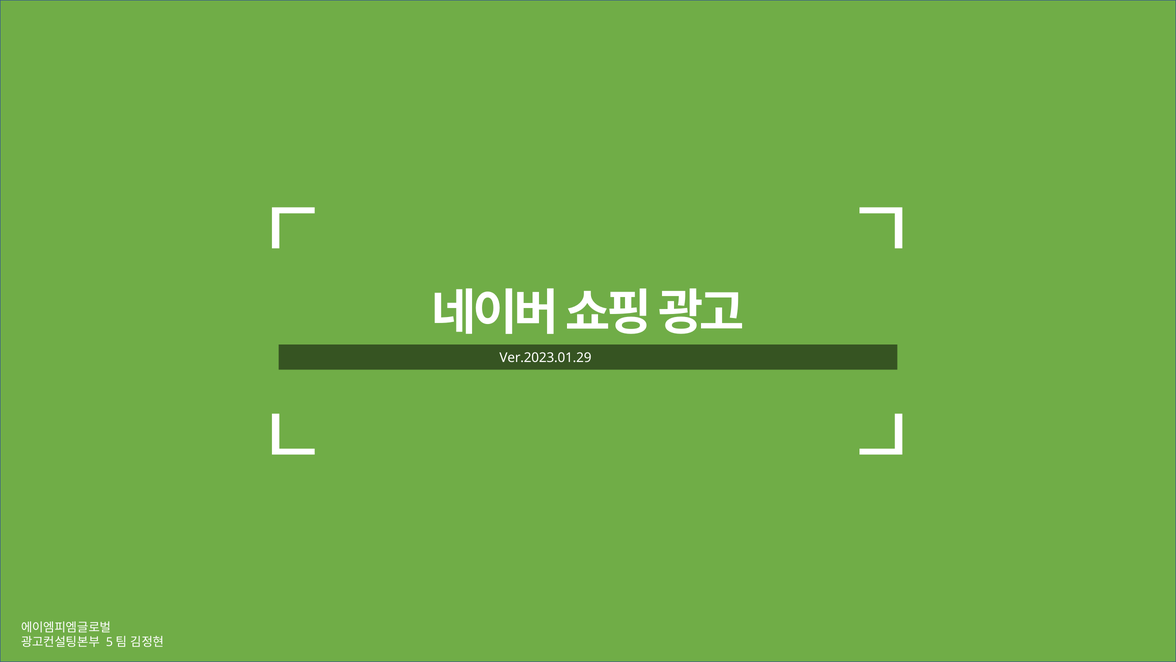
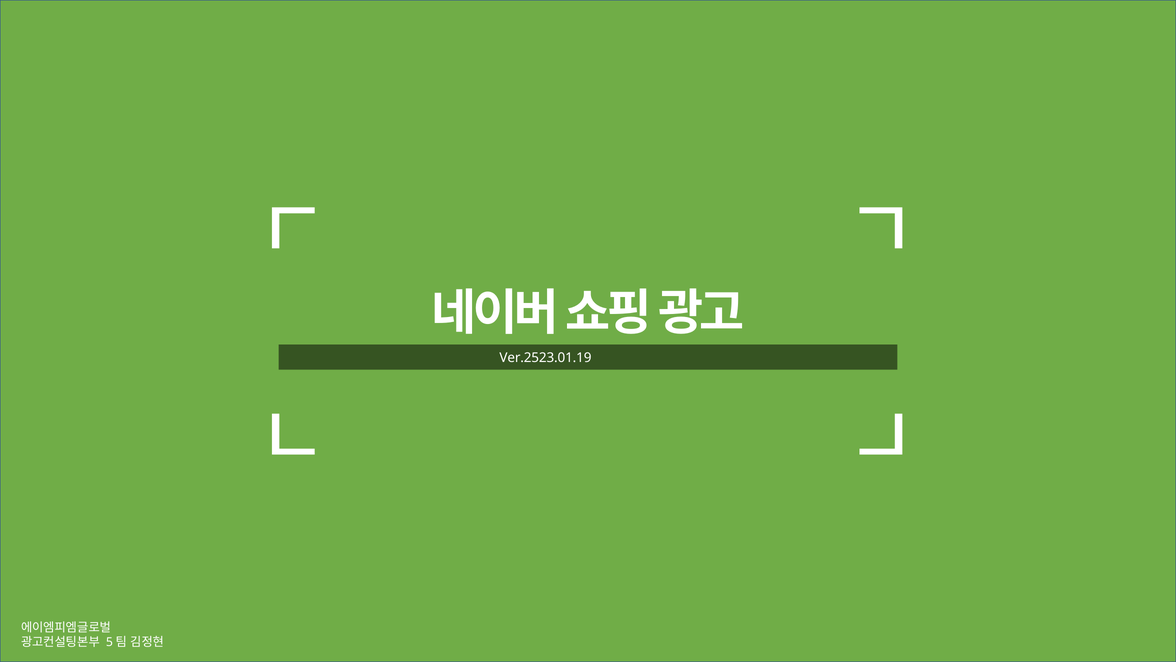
Ver.2023.01.29: Ver.2023.01.29 -> Ver.2523.01.19
